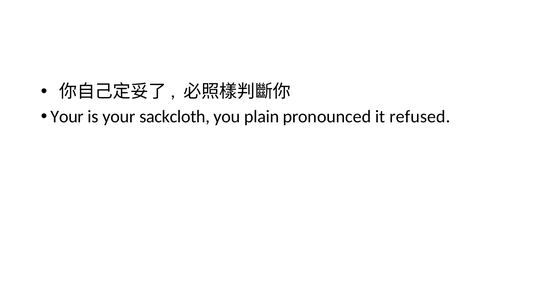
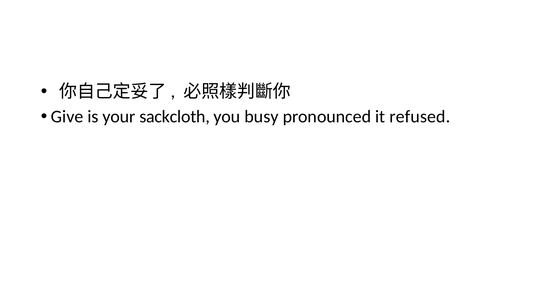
Your at (67, 117): Your -> Give
plain: plain -> busy
